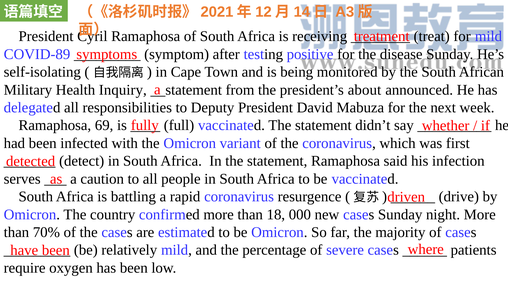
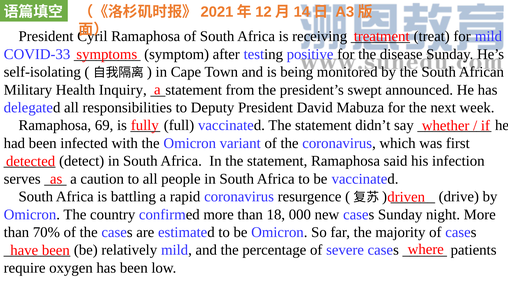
COVID-89: COVID-89 -> COVID-33
about: about -> swept
